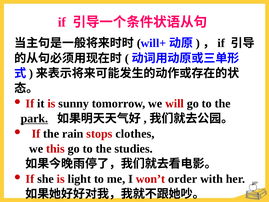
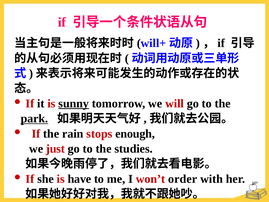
sunny underline: none -> present
clothes: clothes -> enough
this: this -> just
light: light -> have
